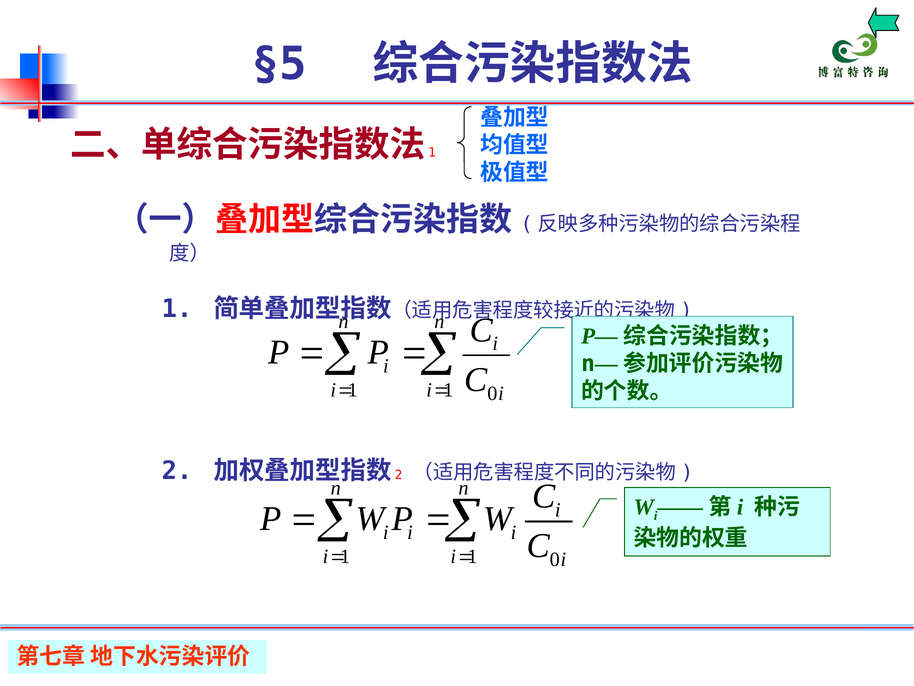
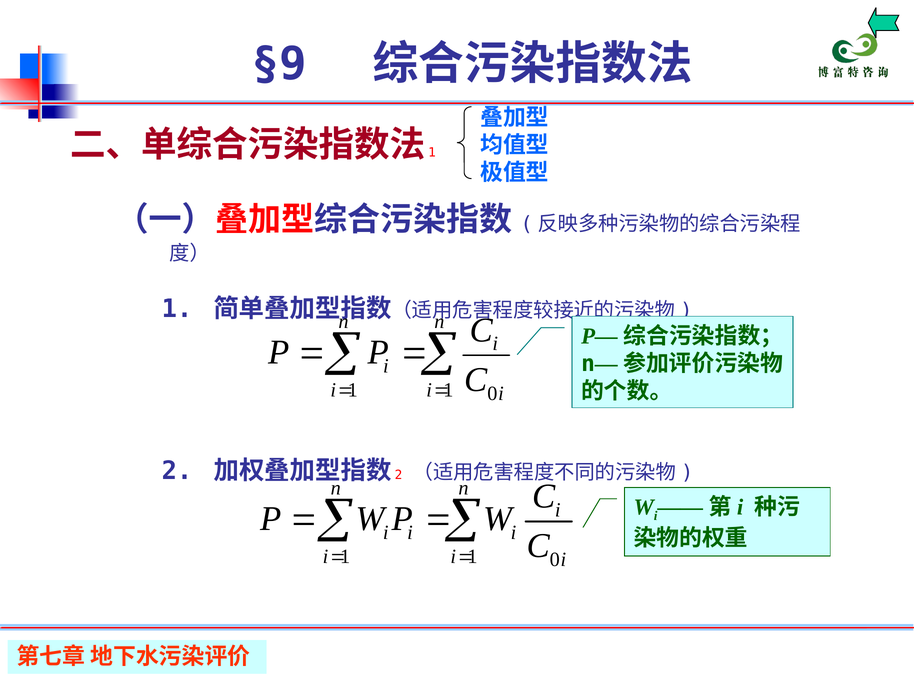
§5: §5 -> §9
